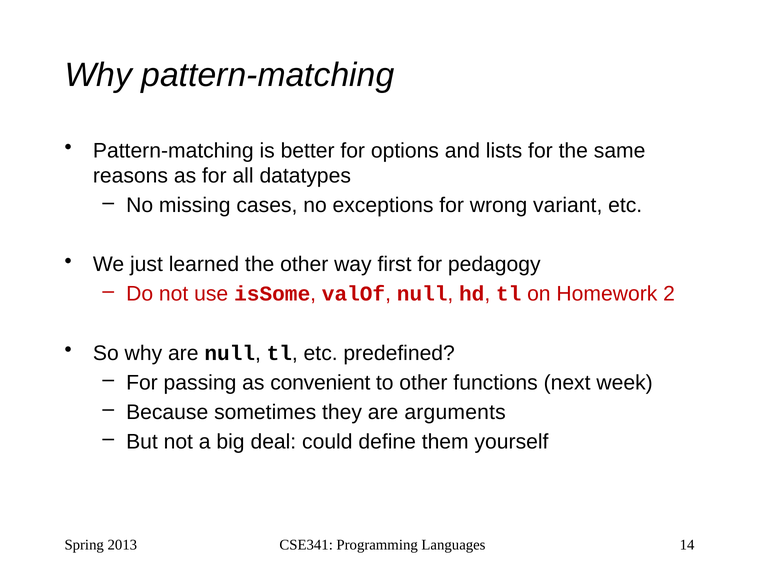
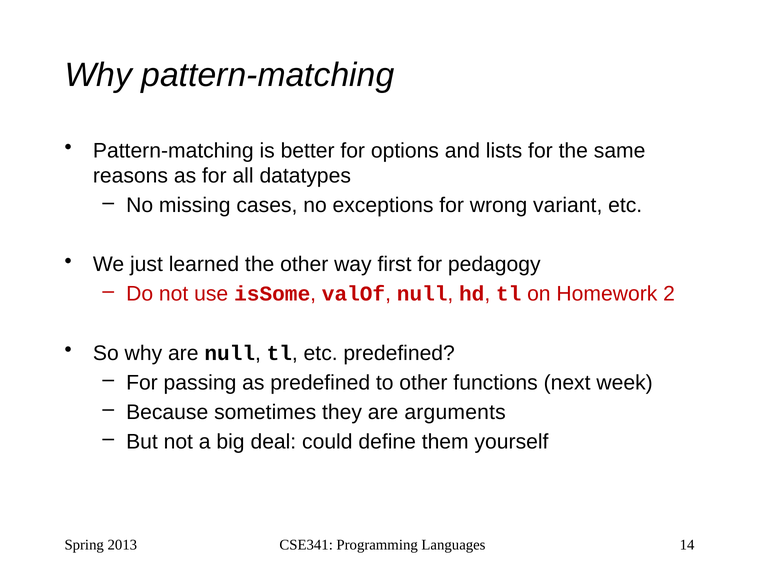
as convenient: convenient -> predefined
